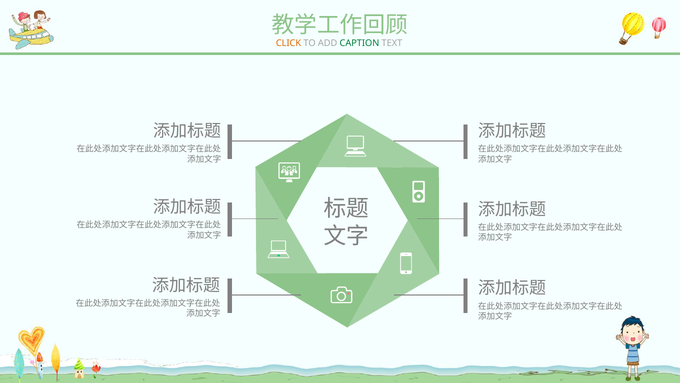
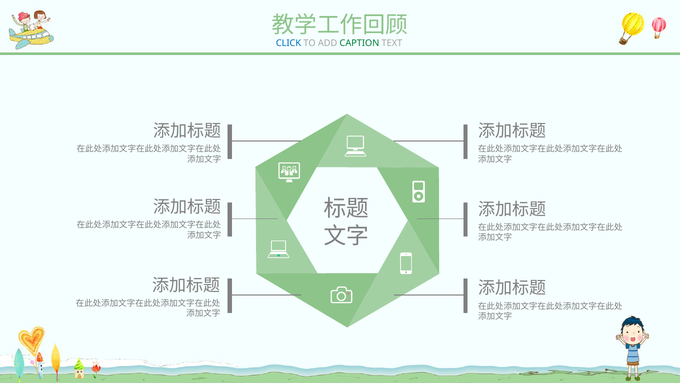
CLICK colour: orange -> blue
